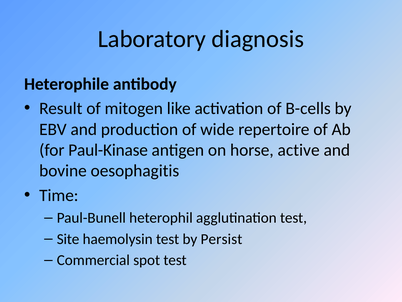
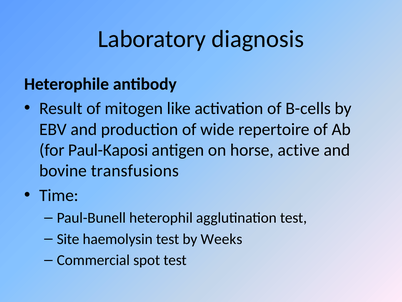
Paul-Kinase: Paul-Kinase -> Paul-Kaposi
oesophagitis: oesophagitis -> transfusions
Persist: Persist -> Weeks
